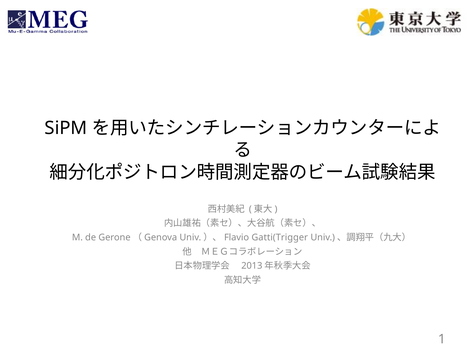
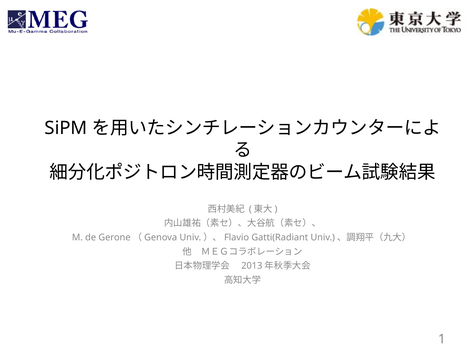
Gatti(Trigger: Gatti(Trigger -> Gatti(Radiant
